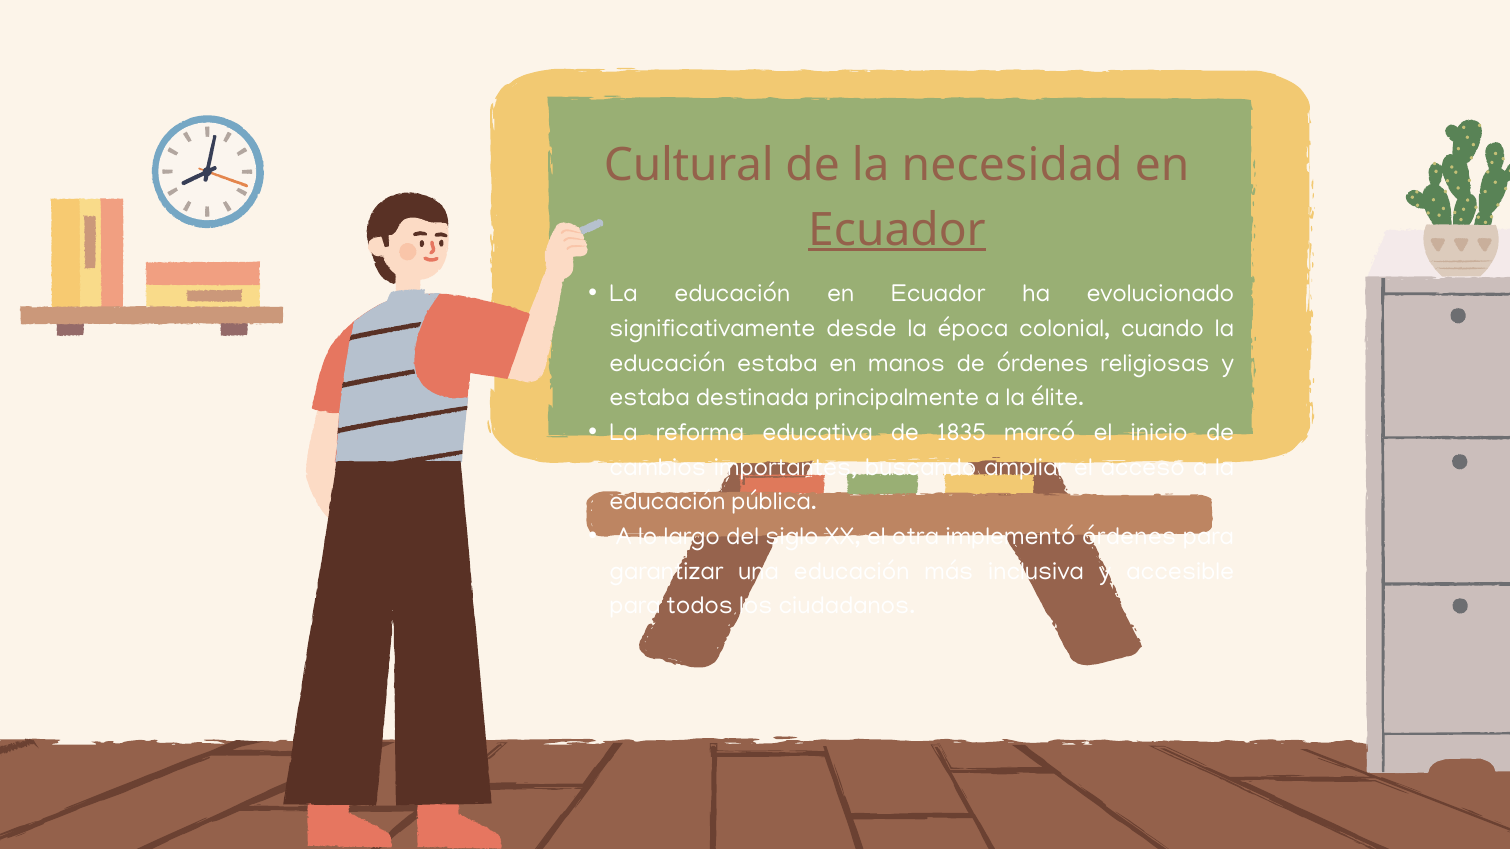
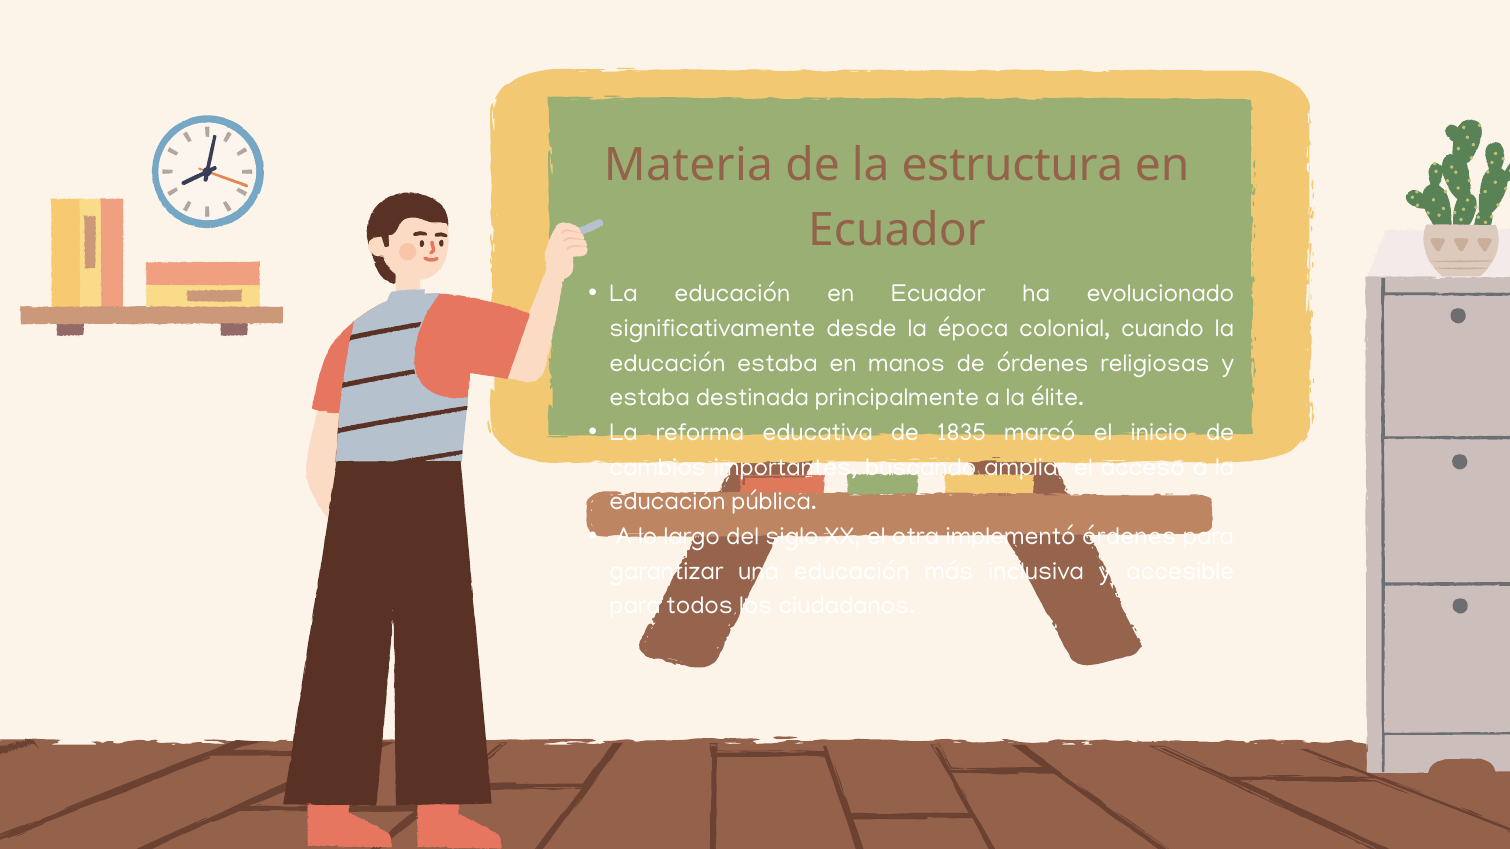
Cultural: Cultural -> Materia
necesidad: necesidad -> estructura
Ecuador at (897, 230) underline: present -> none
